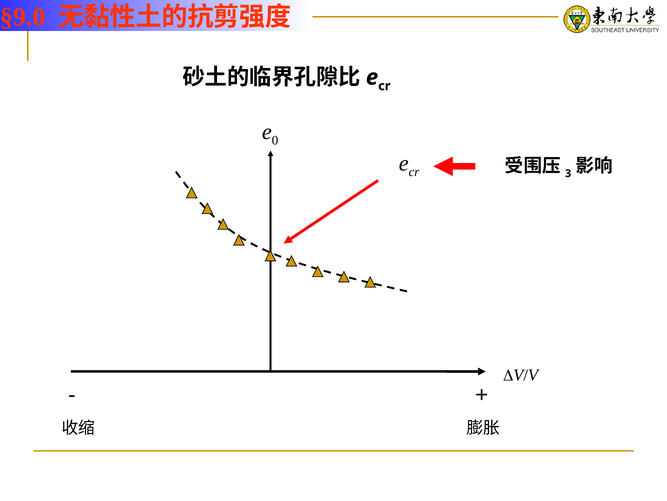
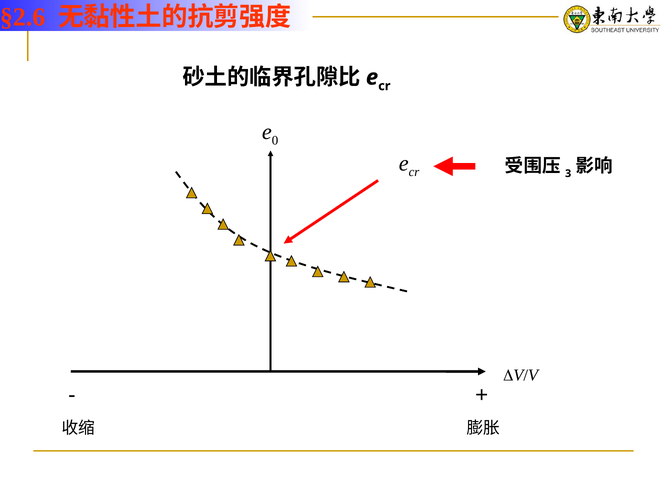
§9.0: §9.0 -> §2.6
